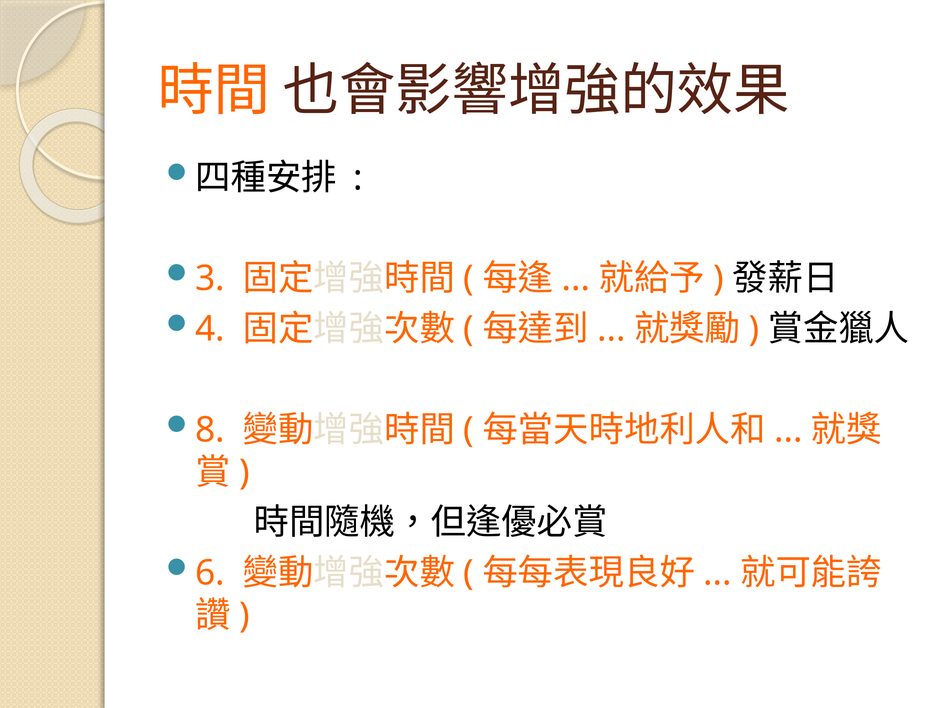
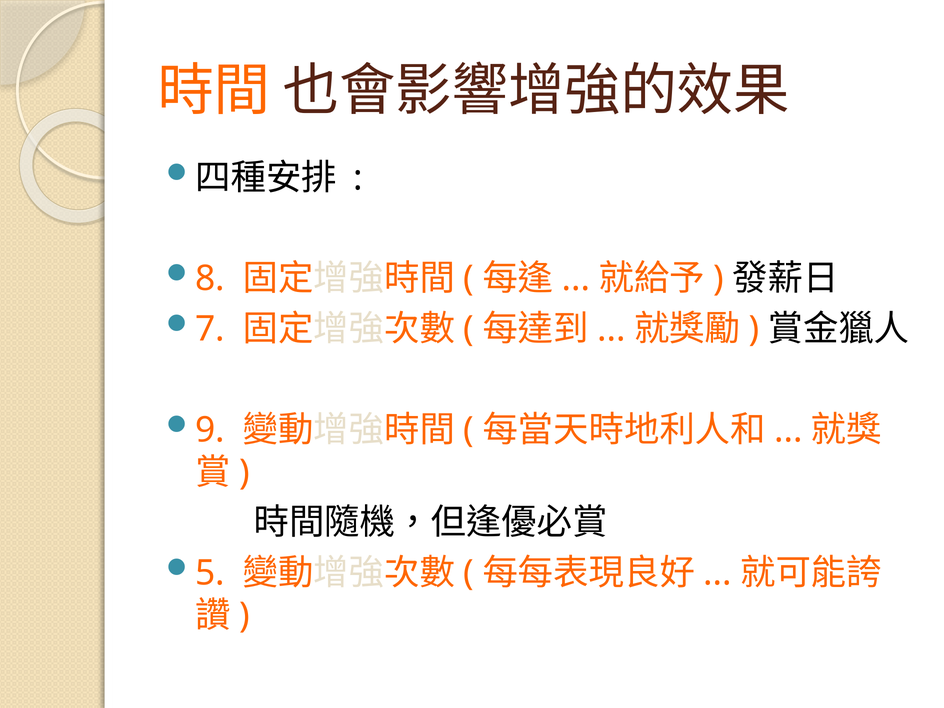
3: 3 -> 8
4: 4 -> 7
8: 8 -> 9
6: 6 -> 5
